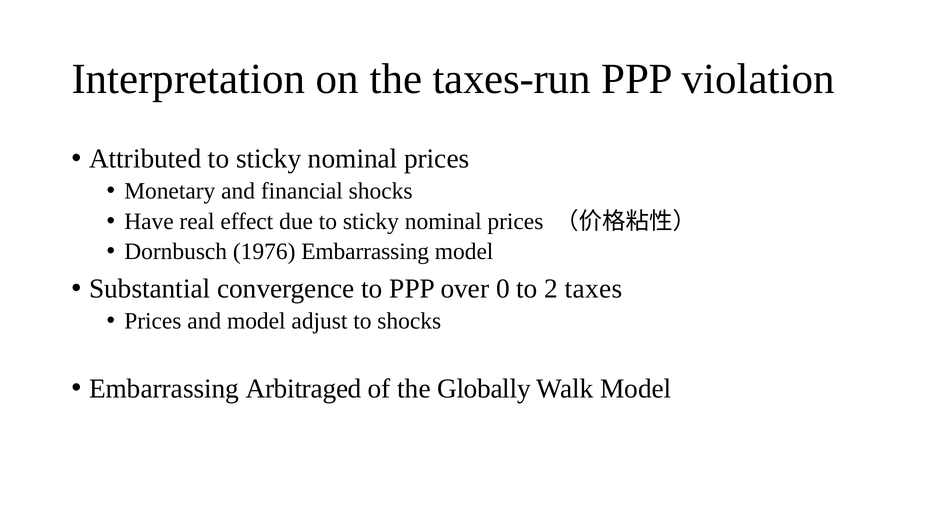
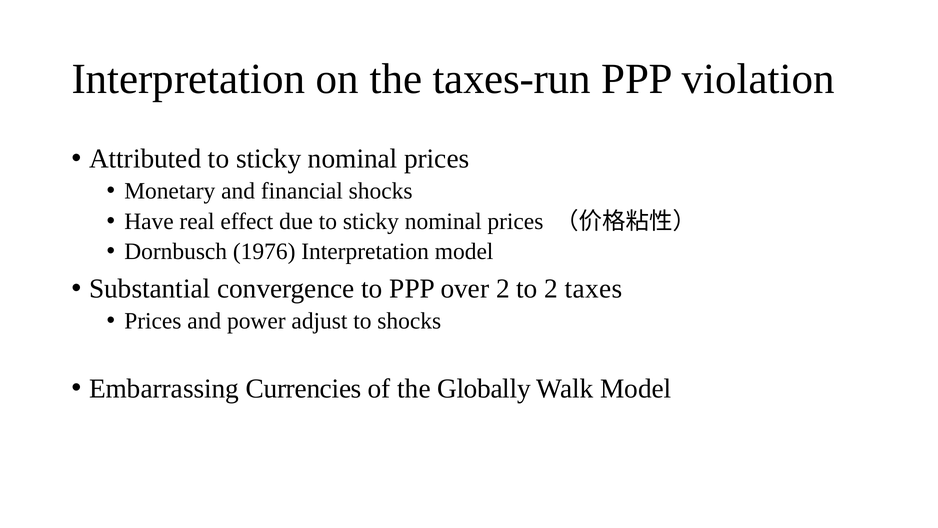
1976 Embarrassing: Embarrassing -> Interpretation
over 0: 0 -> 2
and model: model -> power
Arbitraged: Arbitraged -> Currencies
